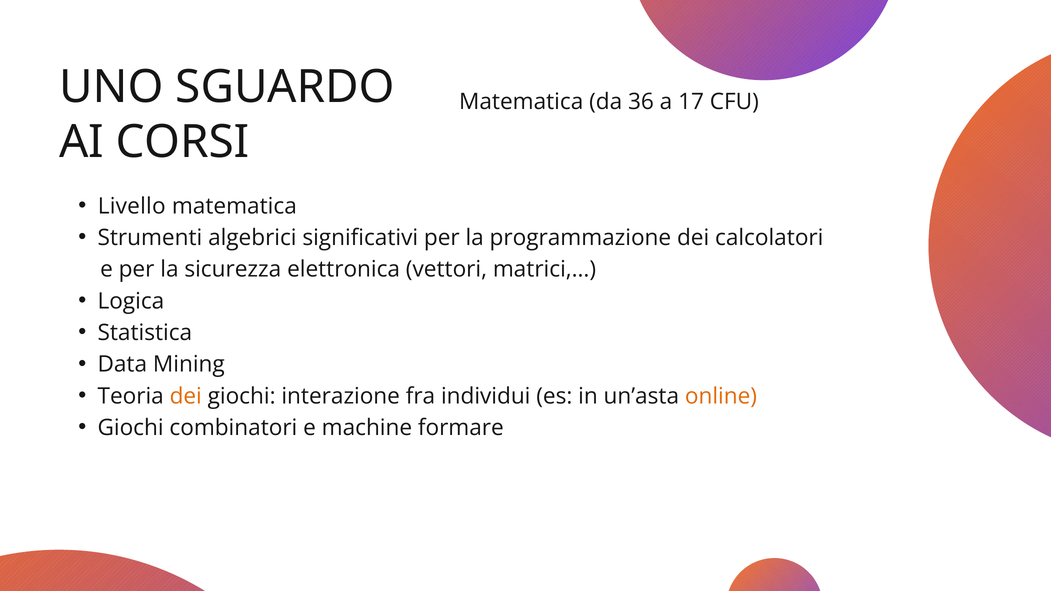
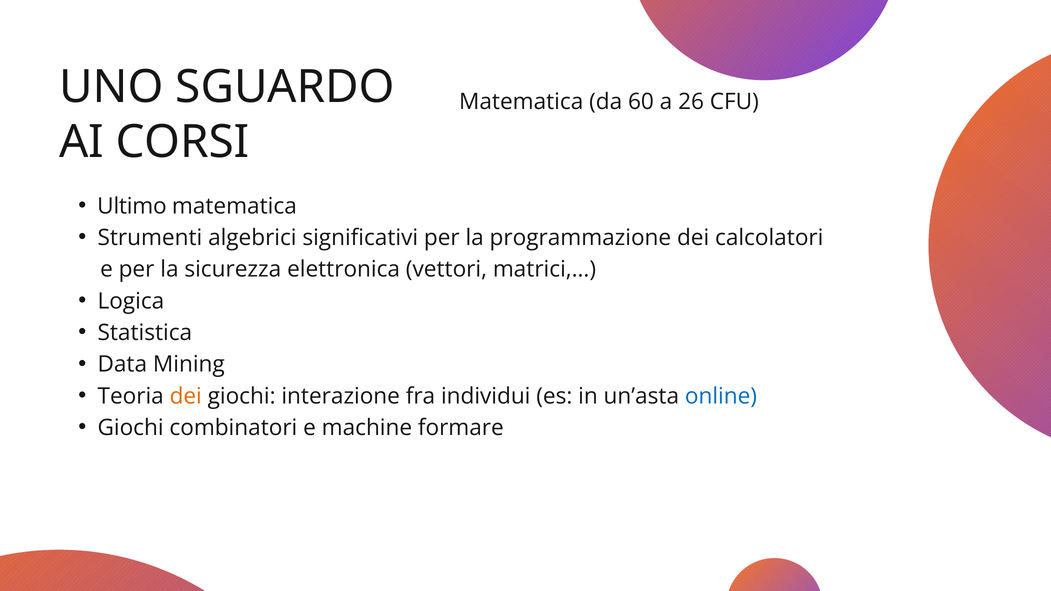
36: 36 -> 60
17: 17 -> 26
Livello: Livello -> Ultimo
online colour: orange -> blue
